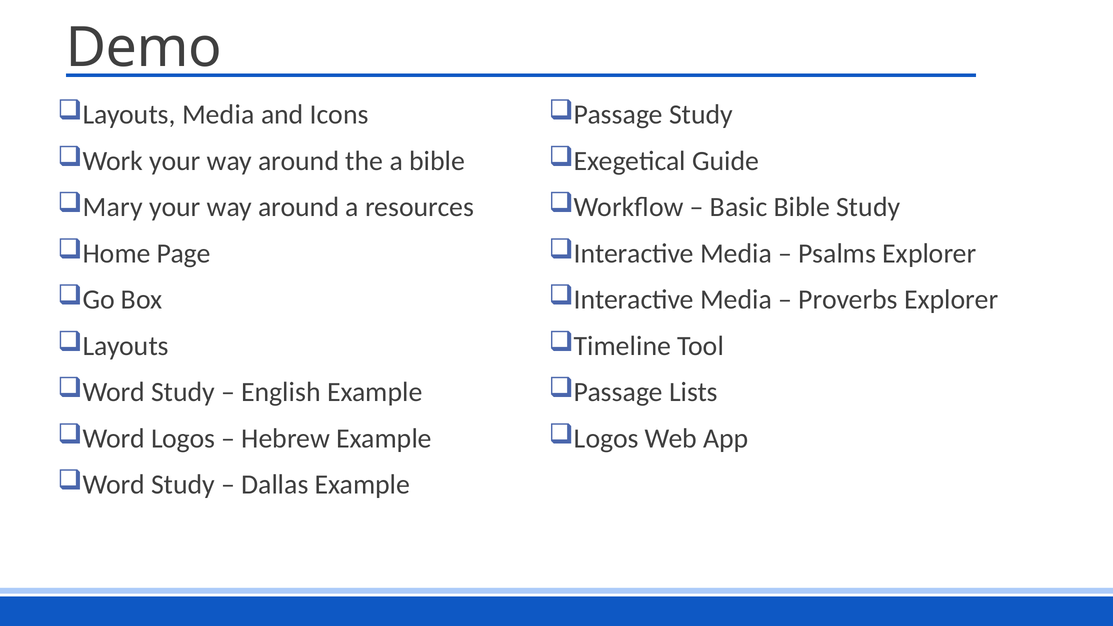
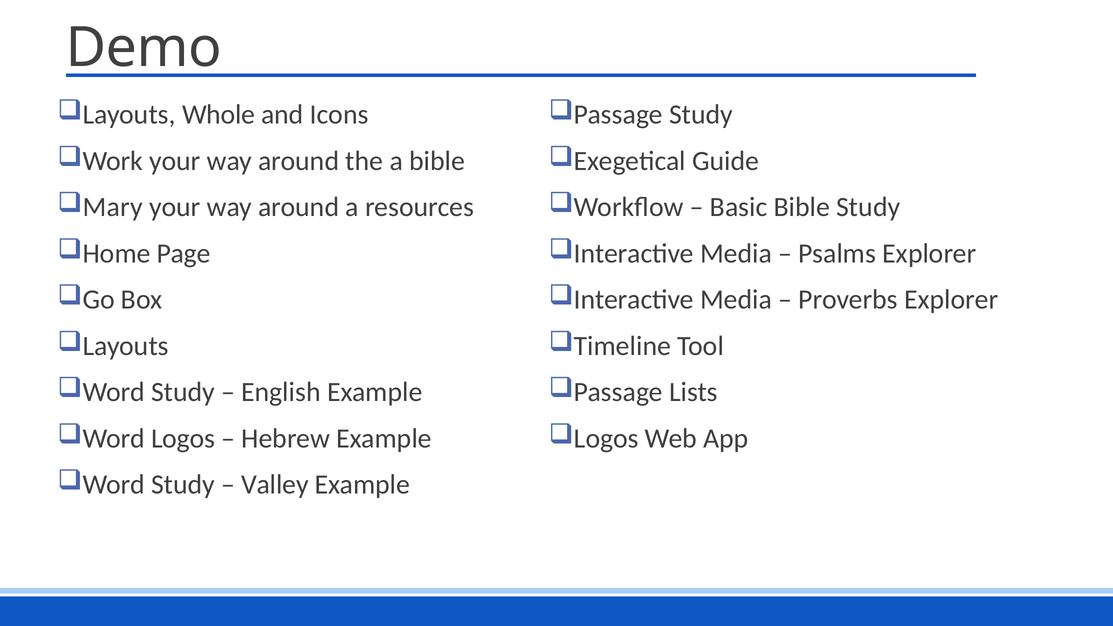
Layouts Media: Media -> Whole
Dallas: Dallas -> Valley
